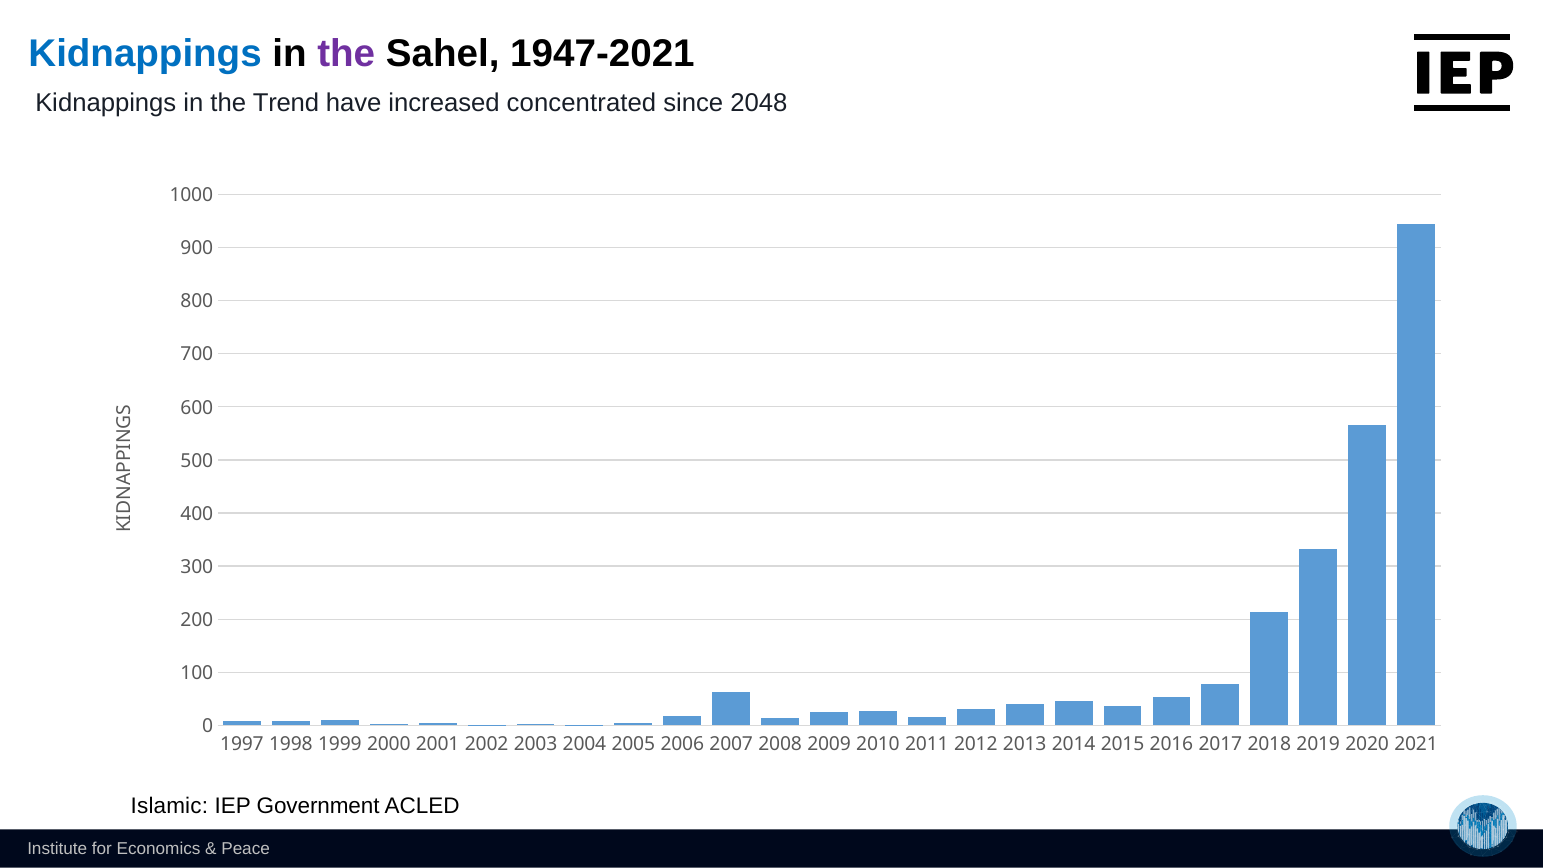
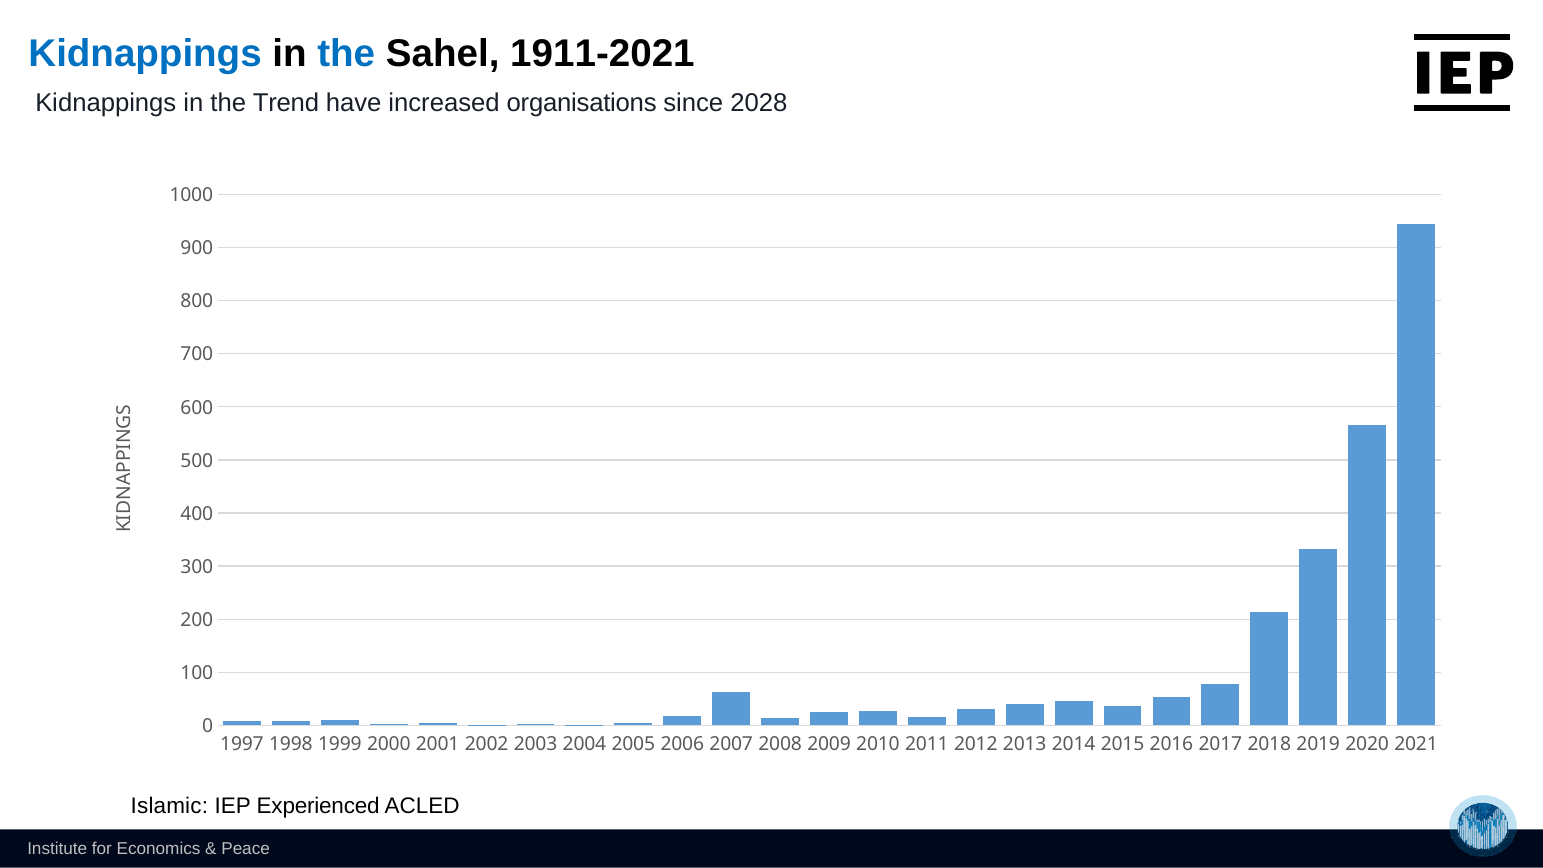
the at (346, 54) colour: purple -> blue
1947-2021: 1947-2021 -> 1911-2021
concentrated: concentrated -> organisations
2048: 2048 -> 2028
Government: Government -> Experienced
